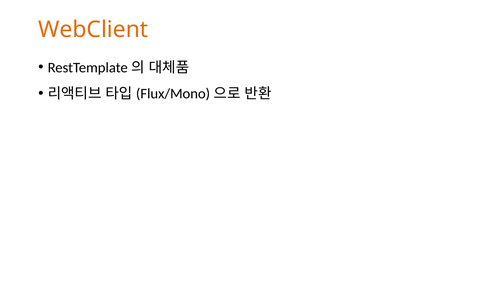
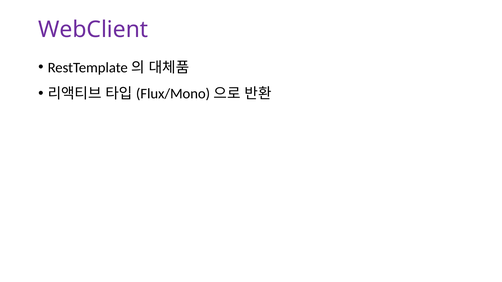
WebClient colour: orange -> purple
